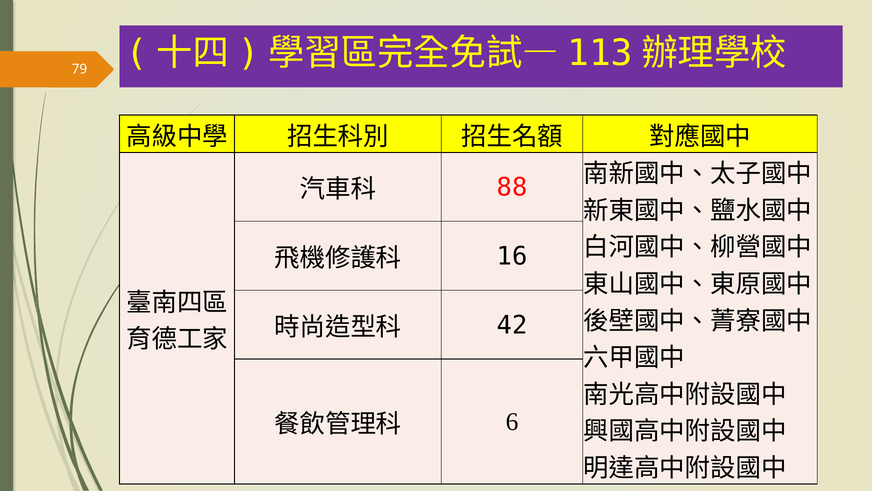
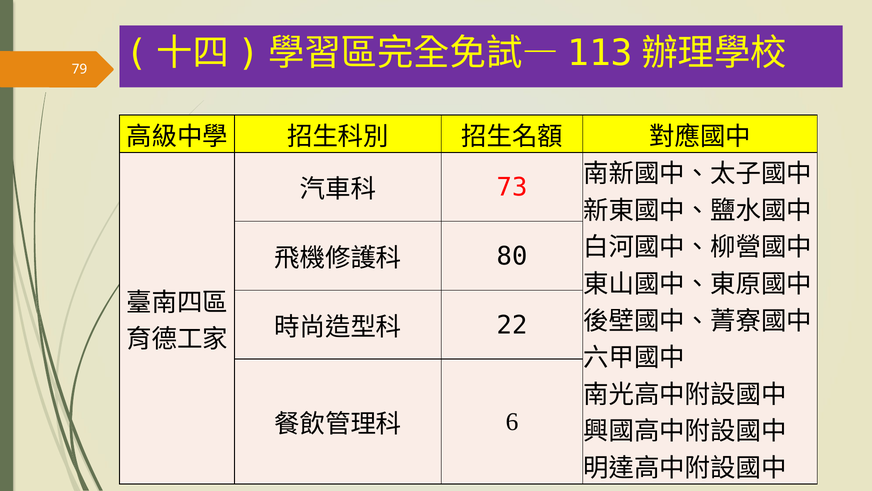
88: 88 -> 73
16: 16 -> 80
42: 42 -> 22
